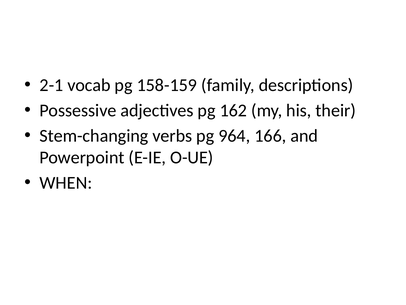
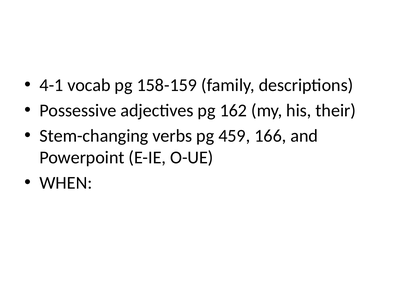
2-1: 2-1 -> 4-1
964: 964 -> 459
